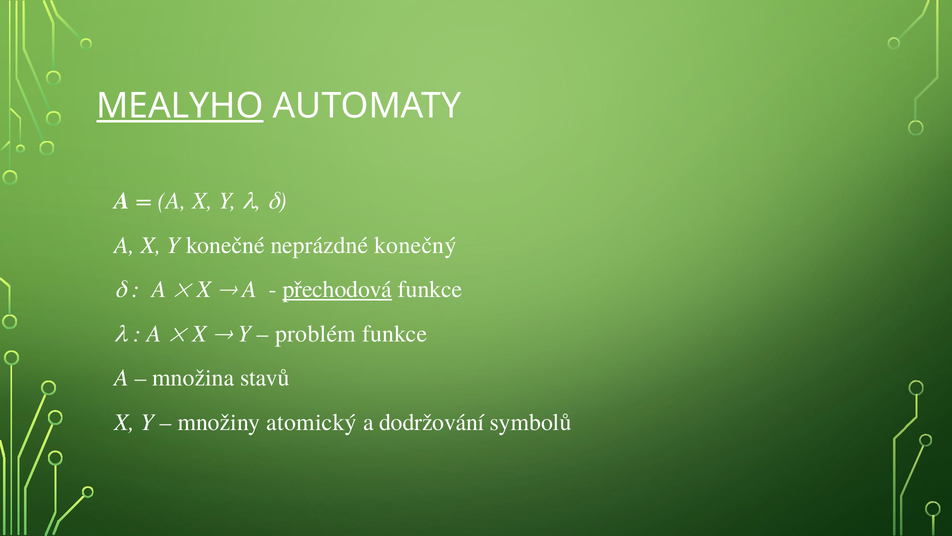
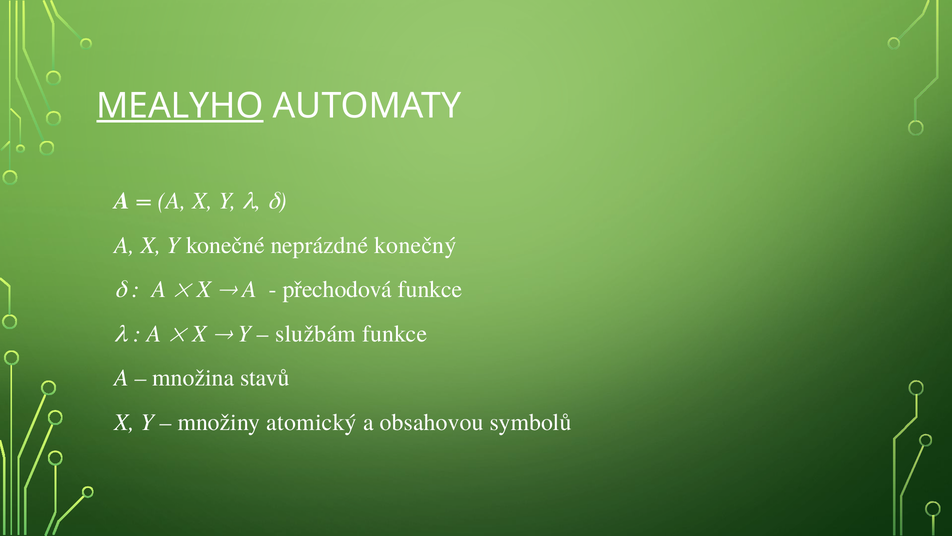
přechodová underline: present -> none
problém: problém -> službám
dodržování: dodržování -> obsahovou
